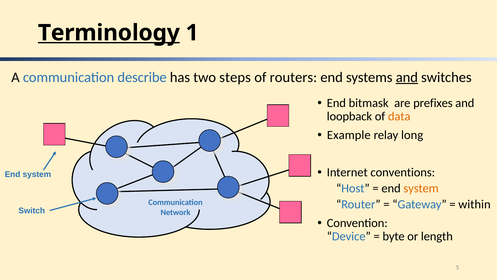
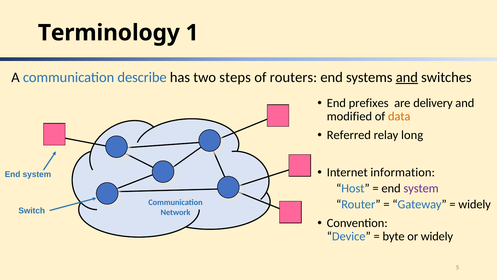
Terminology underline: present -> none
bitmask: bitmask -> prefixes
prefixes: prefixes -> delivery
loopback: loopback -> modified
Example: Example -> Referred
conventions: conventions -> information
system at (421, 188) colour: orange -> purple
within at (475, 204): within -> widely
or length: length -> widely
